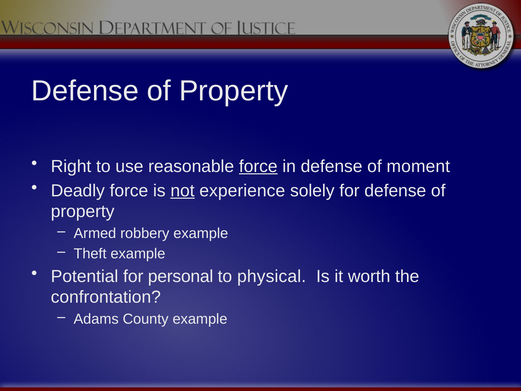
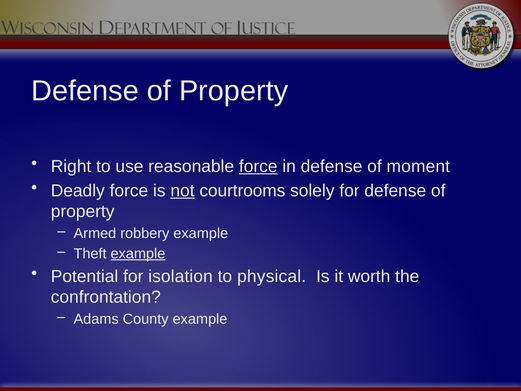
experience: experience -> courtrooms
example at (138, 253) underline: none -> present
personal: personal -> isolation
